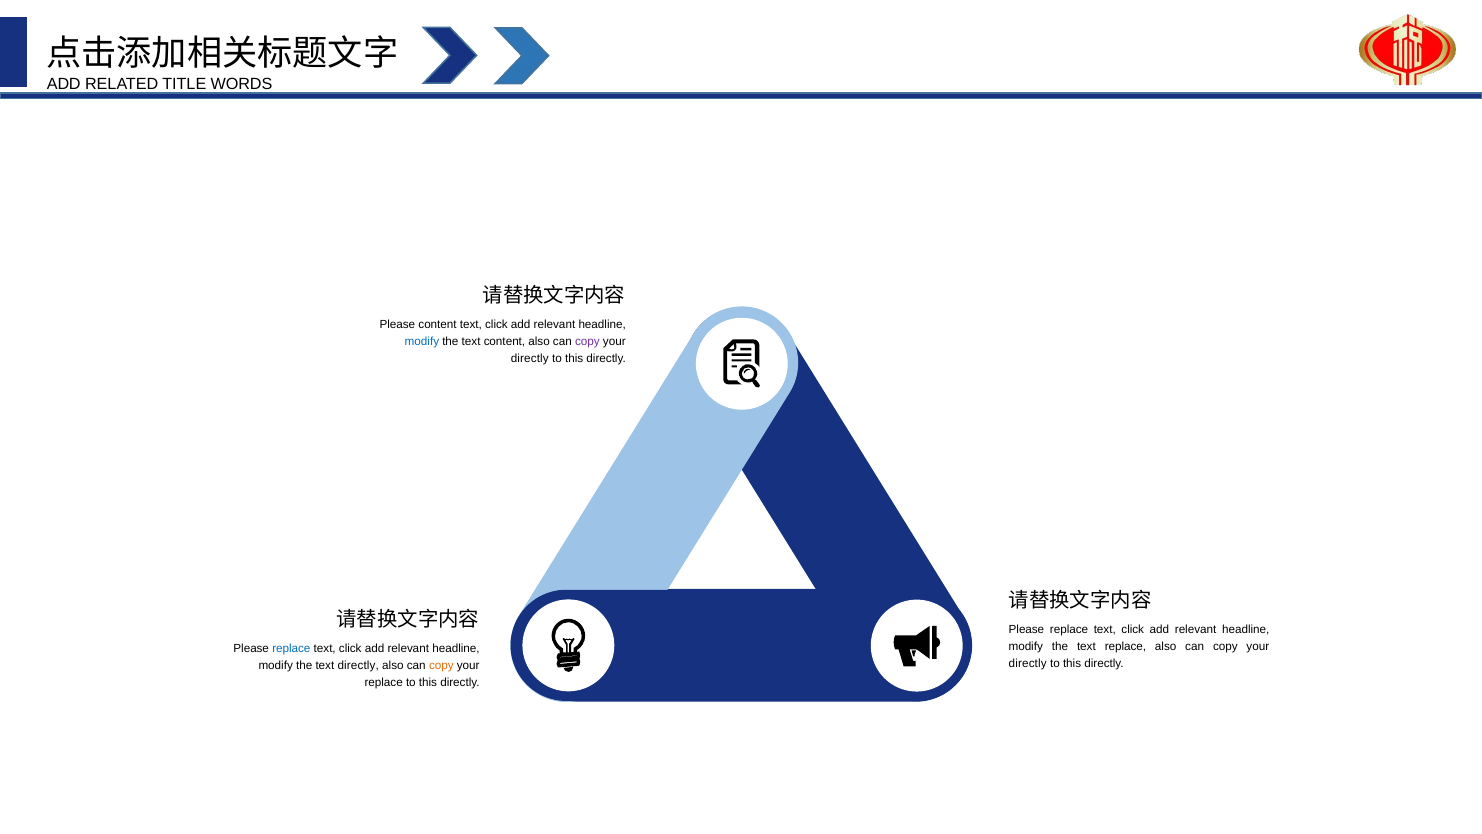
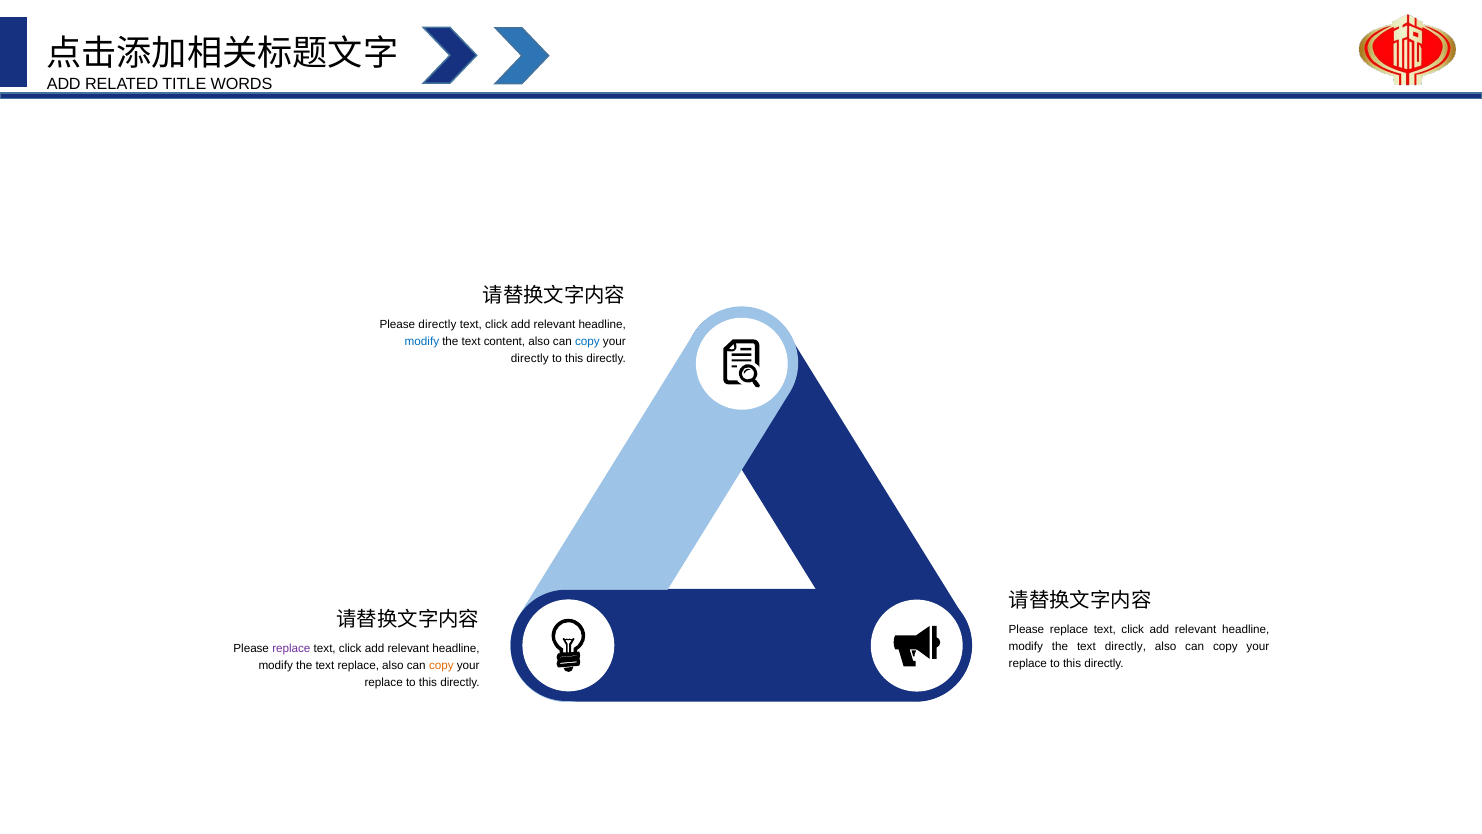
Please content: content -> directly
copy at (587, 342) colour: purple -> blue
text replace: replace -> directly
replace at (291, 648) colour: blue -> purple
directly at (1028, 663): directly -> replace
text directly: directly -> replace
